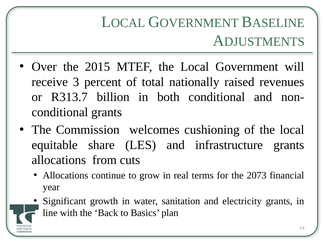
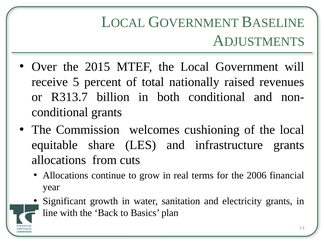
3: 3 -> 5
2073: 2073 -> 2006
